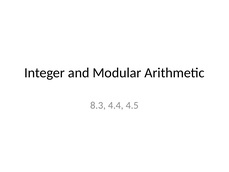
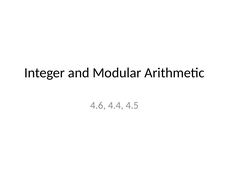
8.3: 8.3 -> 4.6
